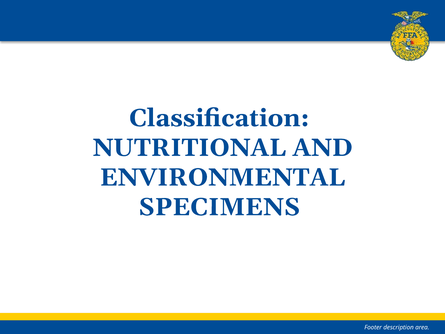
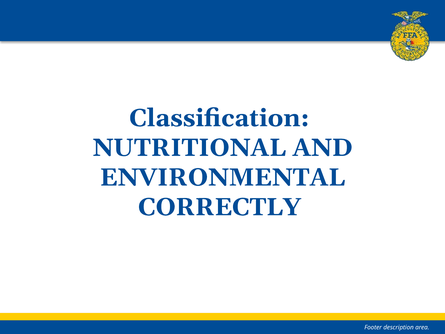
SPECIMENS: SPECIMENS -> CORRECTLY
